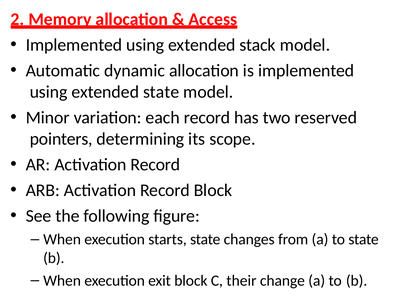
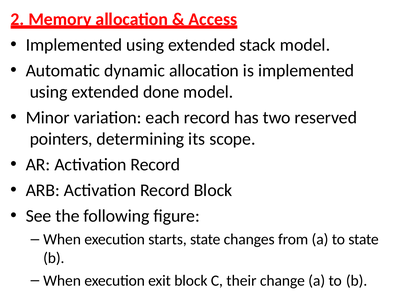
extended state: state -> done
